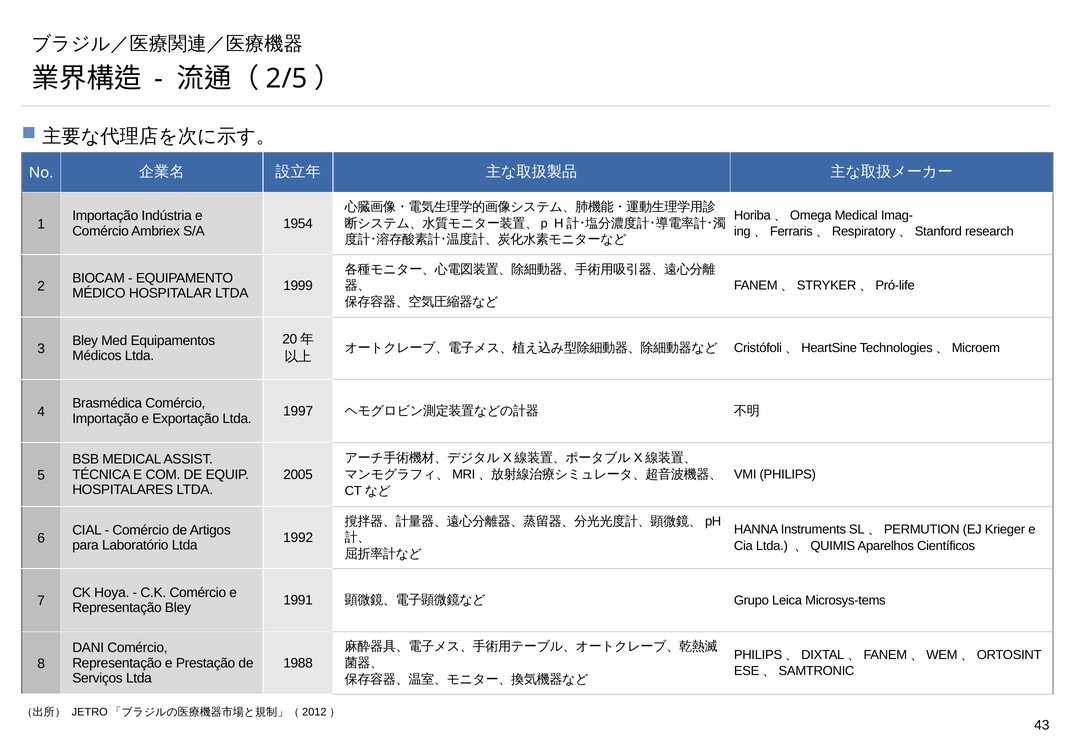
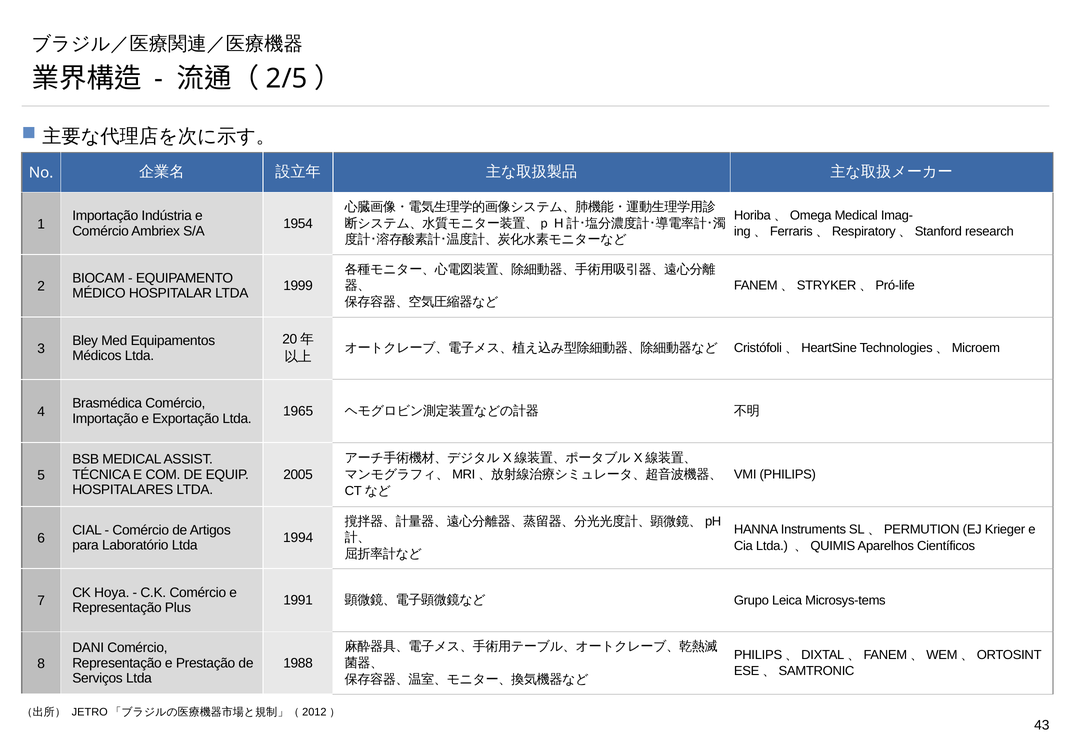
1997: 1997 -> 1965
1992: 1992 -> 1994
Representação Bley: Bley -> Plus
